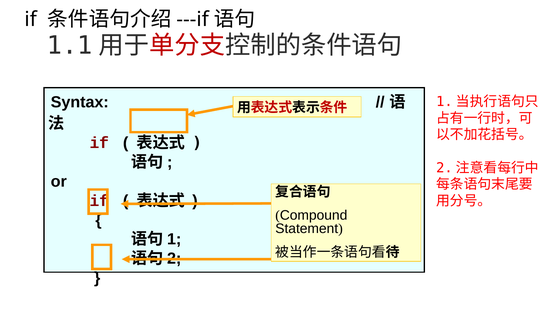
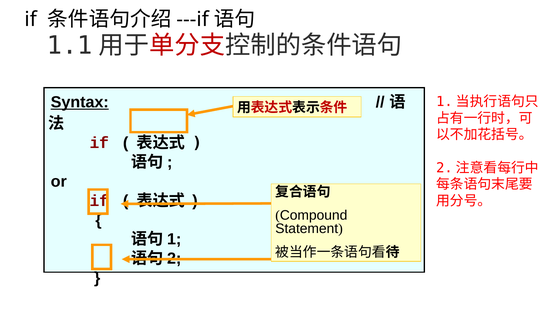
Syntax underline: none -> present
